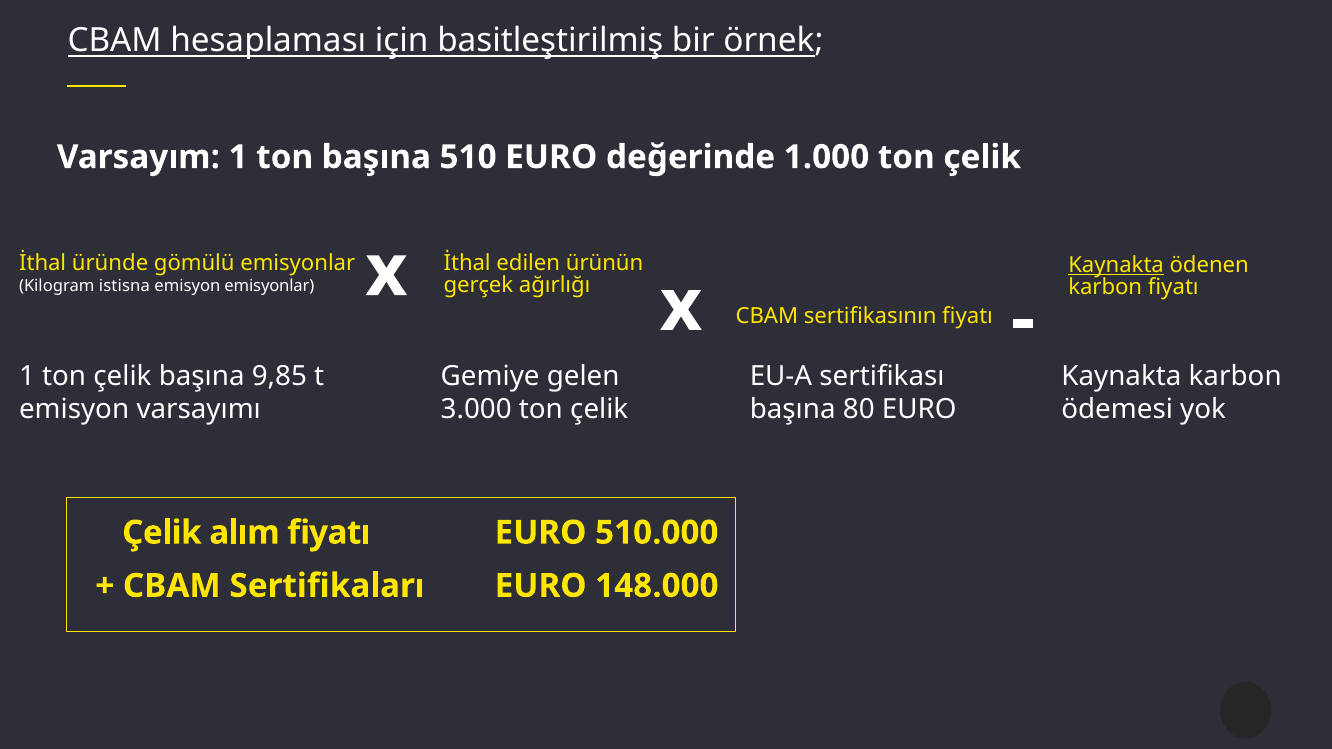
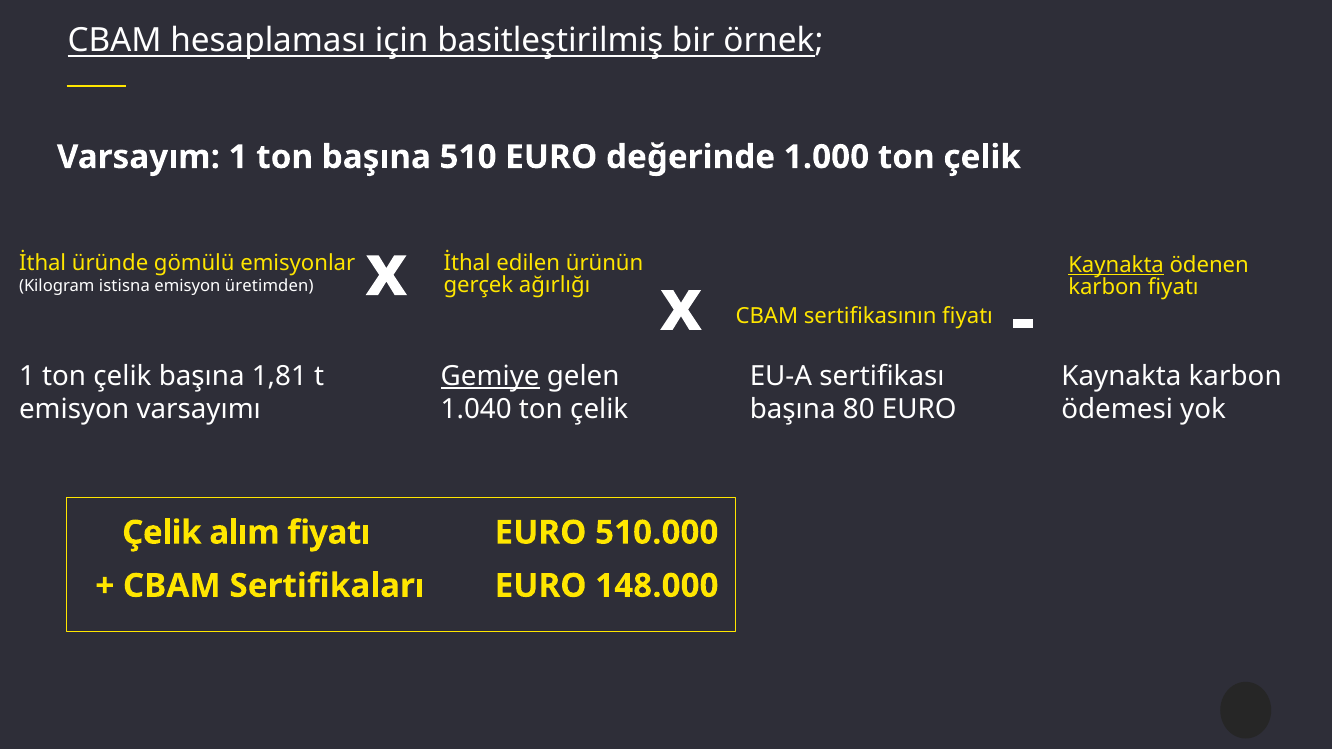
emisyon emisyonlar: emisyonlar -> üretimden
9,85: 9,85 -> 1,81
Gemiye underline: none -> present
3.000: 3.000 -> 1.040
